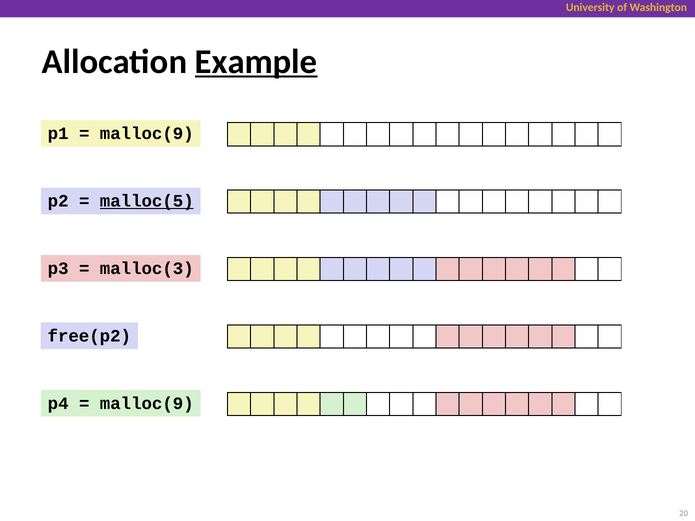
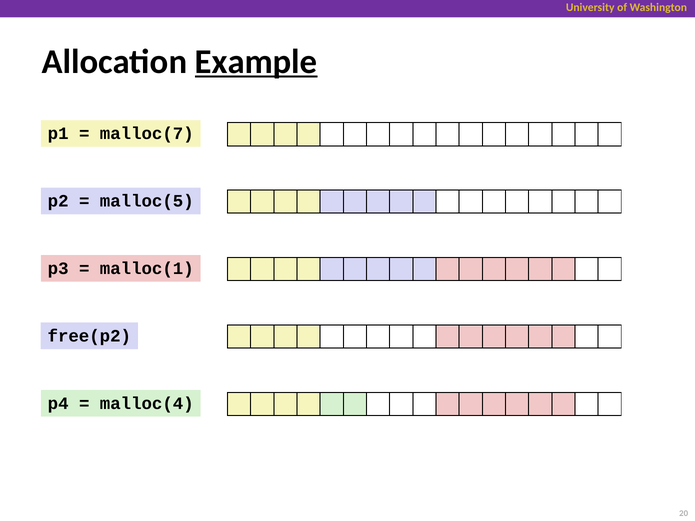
malloc(9 at (147, 134): malloc(9 -> malloc(7
malloc(5 underline: present -> none
malloc(3: malloc(3 -> malloc(1
malloc(9 at (147, 404): malloc(9 -> malloc(4
